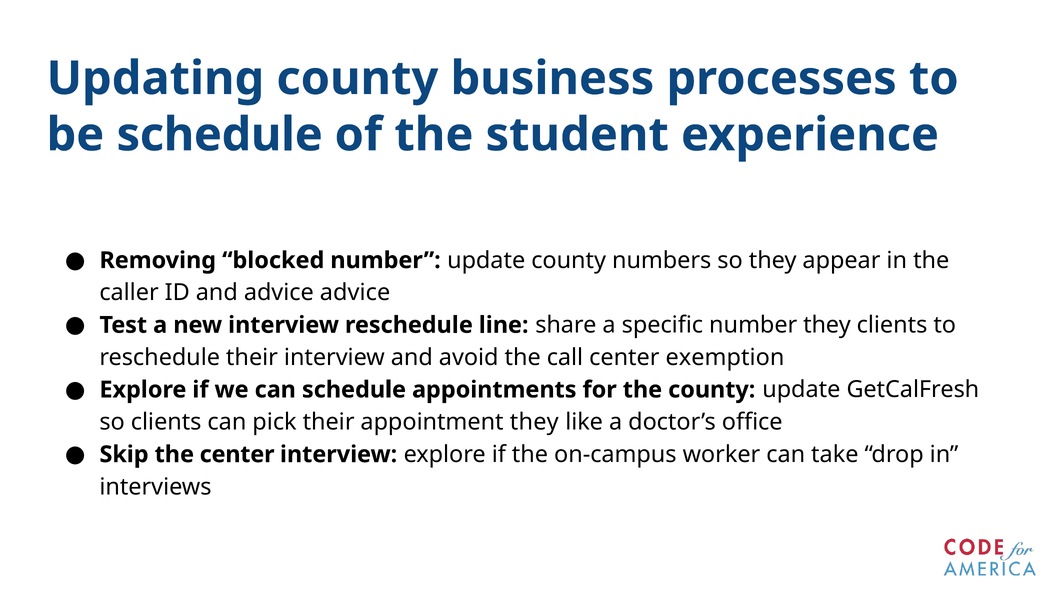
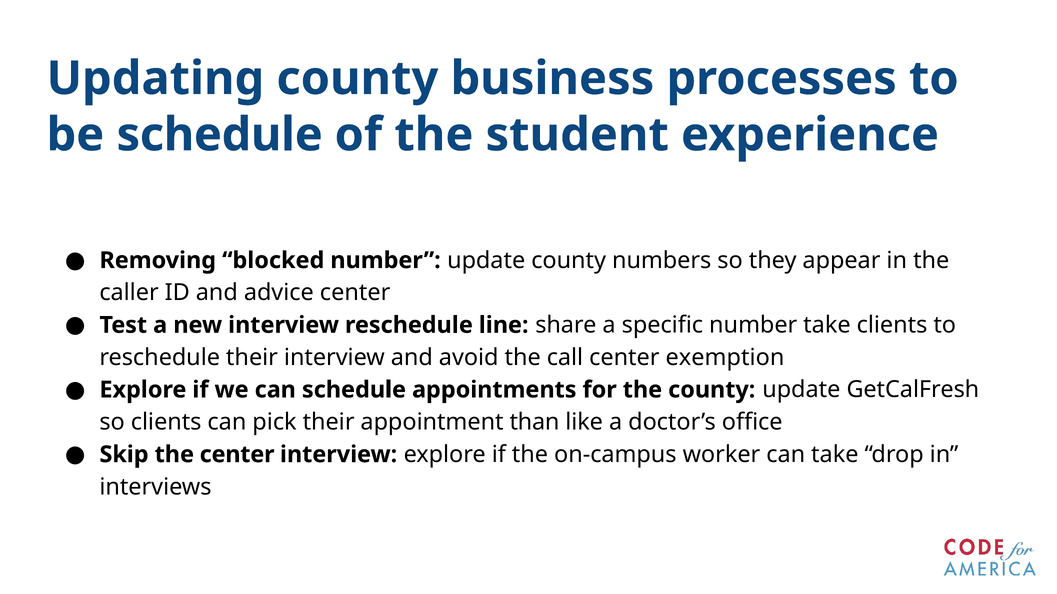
advice advice: advice -> center
number they: they -> take
appointment they: they -> than
